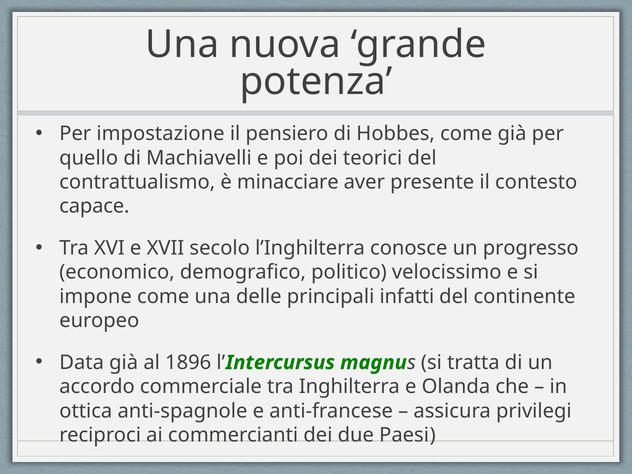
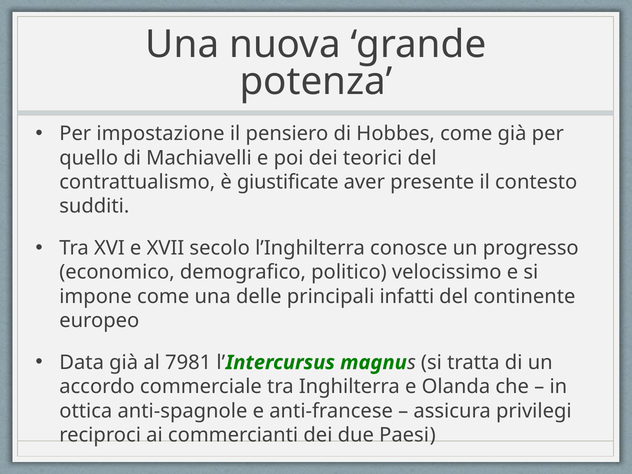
minacciare: minacciare -> giustificate
capace: capace -> sudditi
1896: 1896 -> 7981
